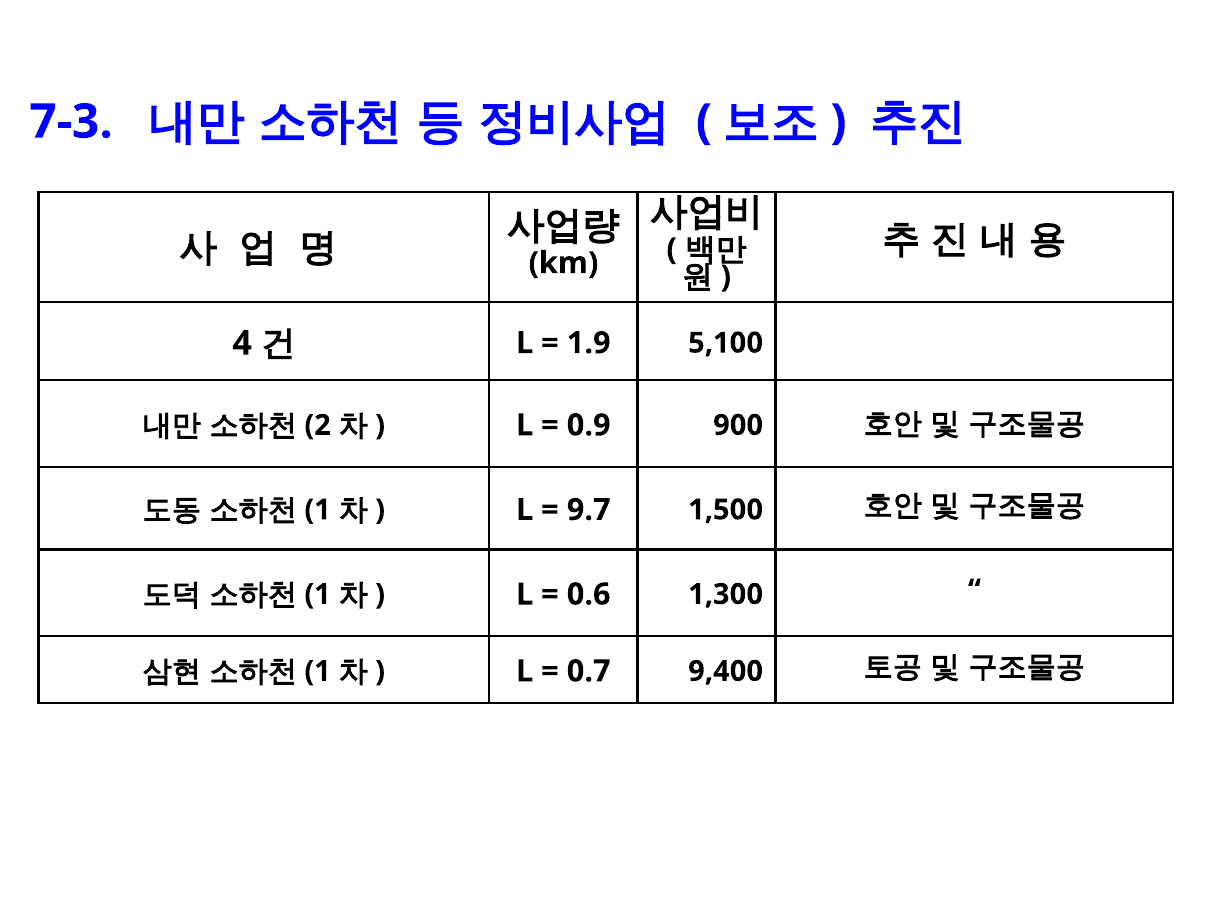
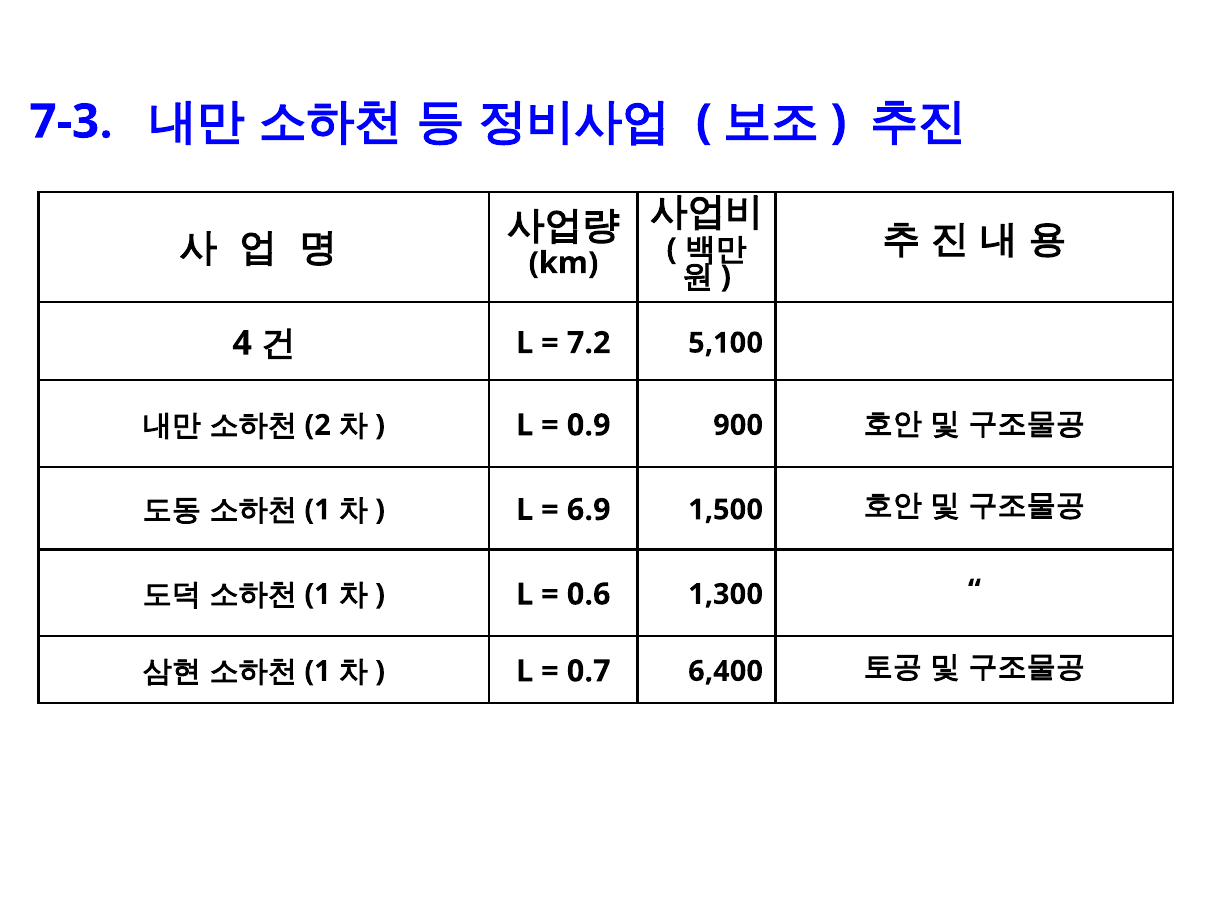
1.9: 1.9 -> 7.2
9.7: 9.7 -> 6.9
9,400: 9,400 -> 6,400
